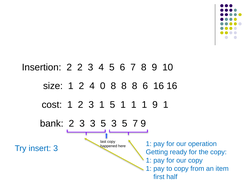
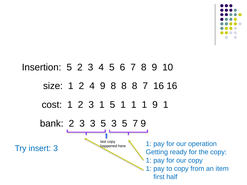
Insertion 2: 2 -> 5
4 0: 0 -> 9
8 6: 6 -> 7
